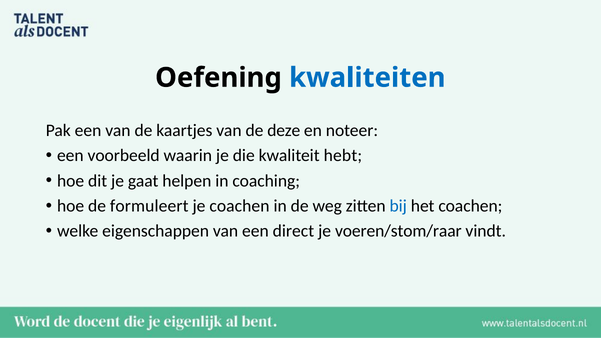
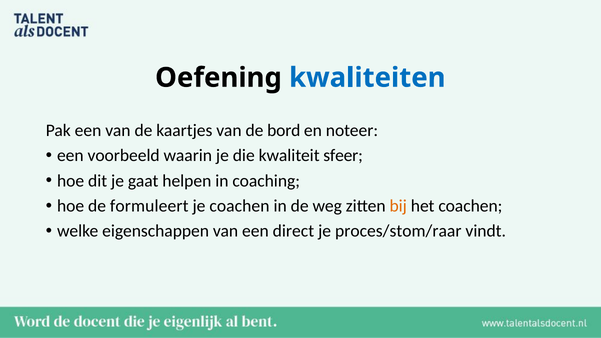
deze: deze -> bord
hebt: hebt -> sfeer
bij colour: blue -> orange
voeren/stom/raar: voeren/stom/raar -> proces/stom/raar
